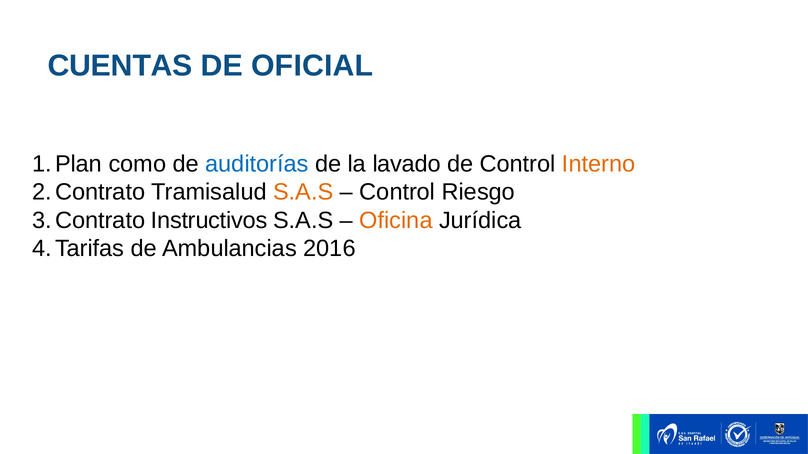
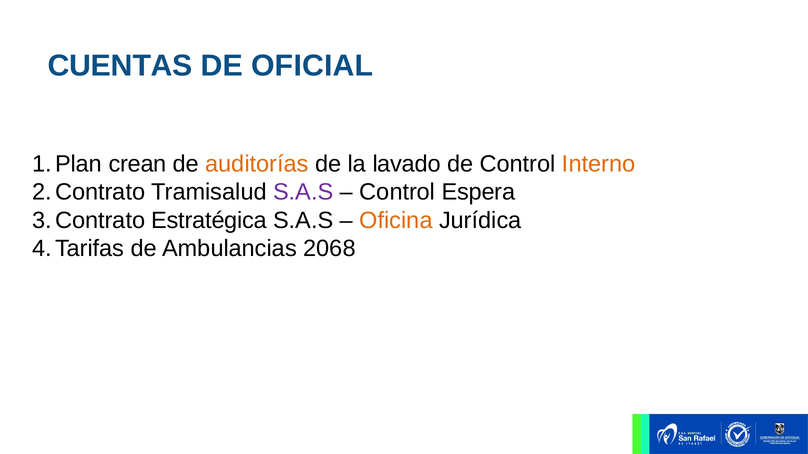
como: como -> crean
auditorías colour: blue -> orange
S.A.S at (303, 192) colour: orange -> purple
Riesgo: Riesgo -> Espera
Instructivos: Instructivos -> Estratégica
2016: 2016 -> 2068
